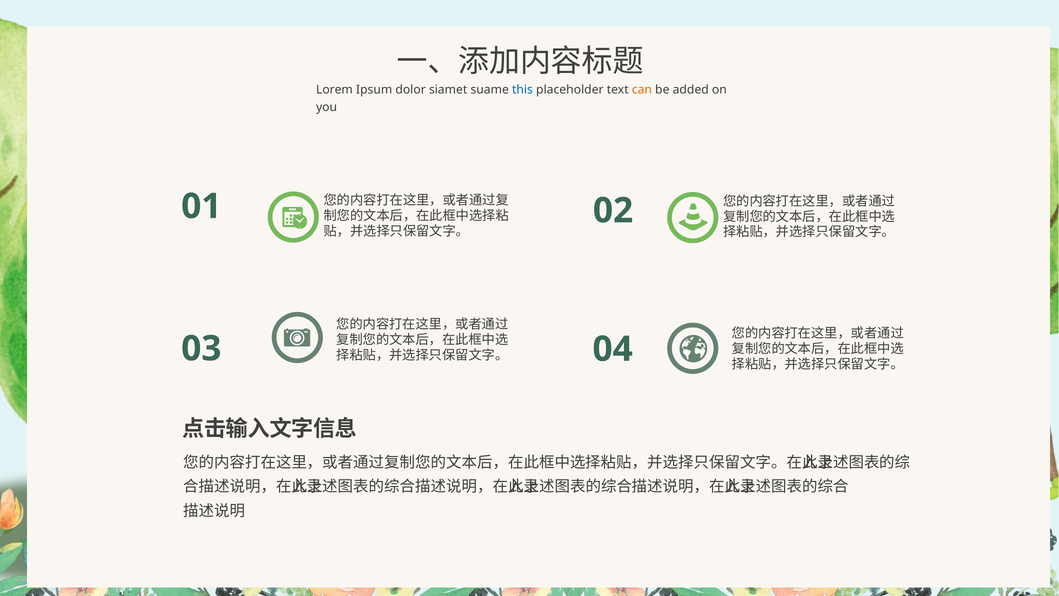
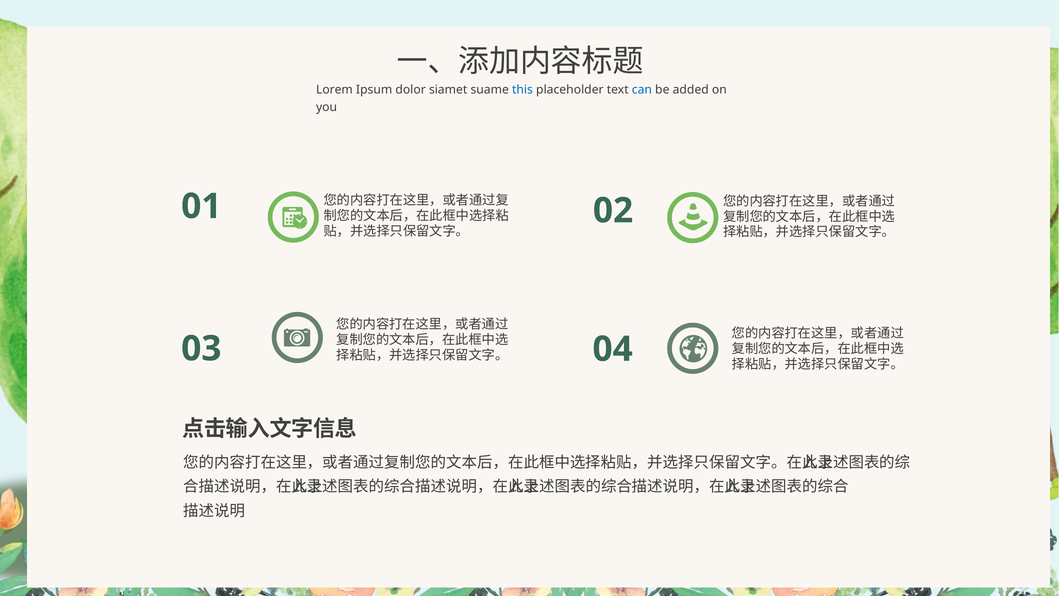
can colour: orange -> blue
